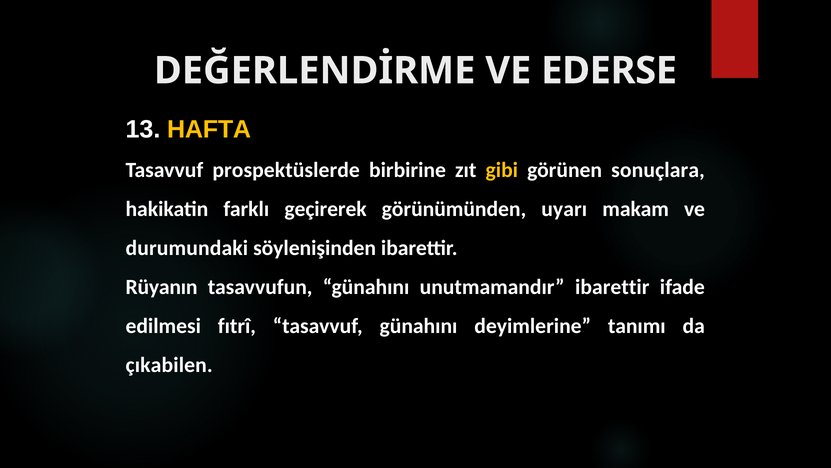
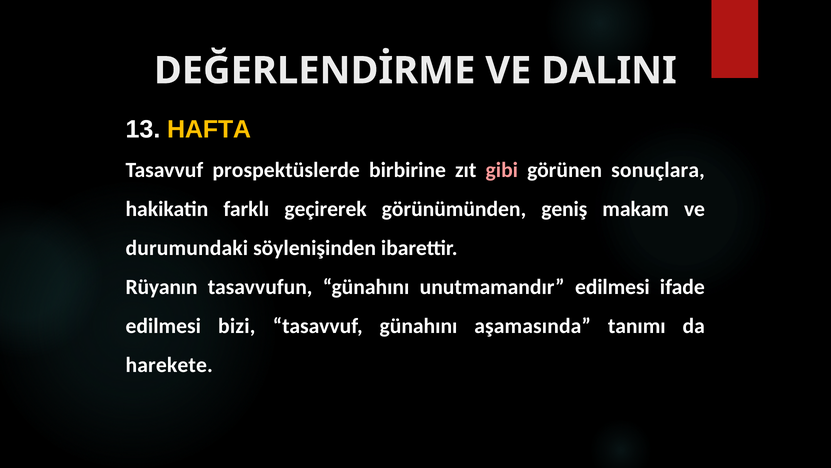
EDERSE: EDERSE -> DALINI
gibi colour: yellow -> pink
uyarı: uyarı -> geniş
unutmamandır ibarettir: ibarettir -> edilmesi
fıtrî: fıtrî -> bizi
deyimlerine: deyimlerine -> aşamasında
çıkabilen: çıkabilen -> harekete
